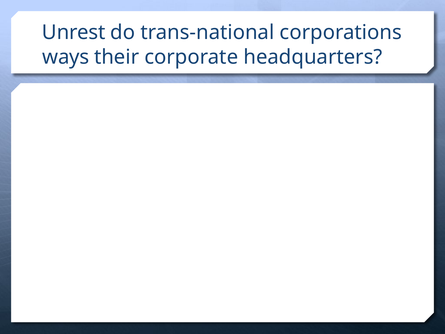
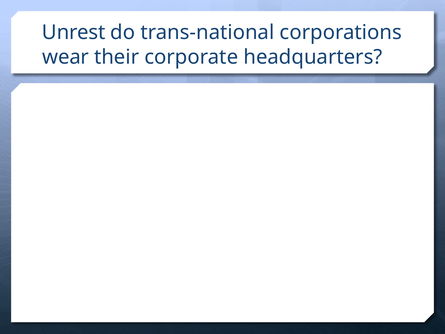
ways: ways -> wear
